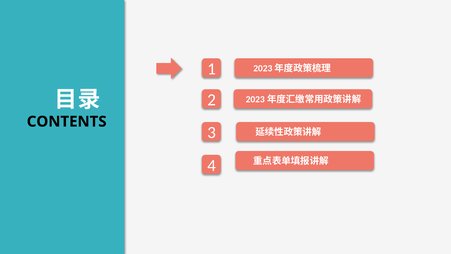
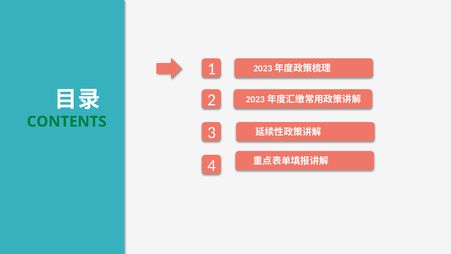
CONTENTS colour: black -> green
